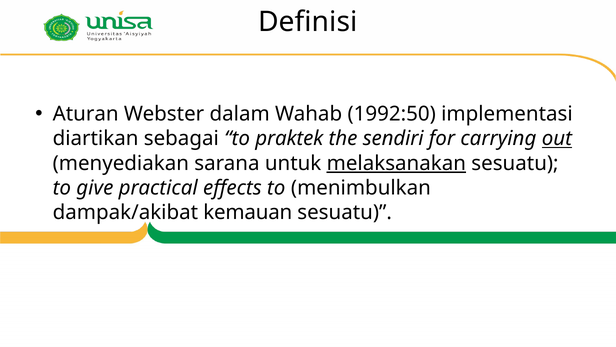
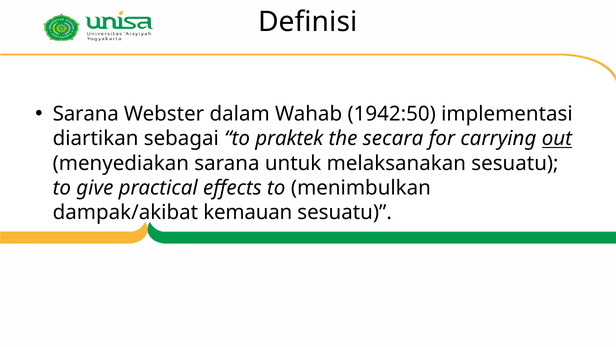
Aturan at (86, 114): Aturan -> Sarana
1992:50: 1992:50 -> 1942:50
sendiri: sendiri -> secara
melaksanakan underline: present -> none
